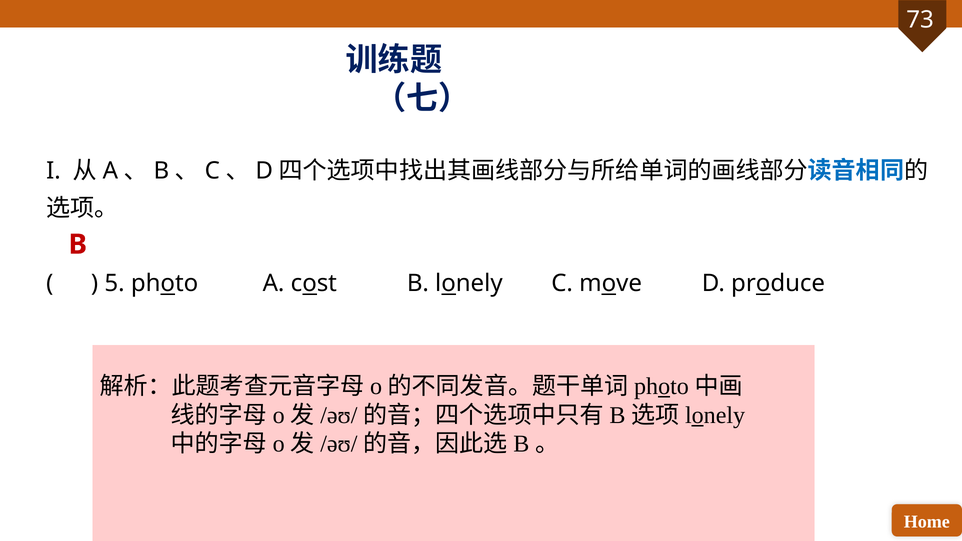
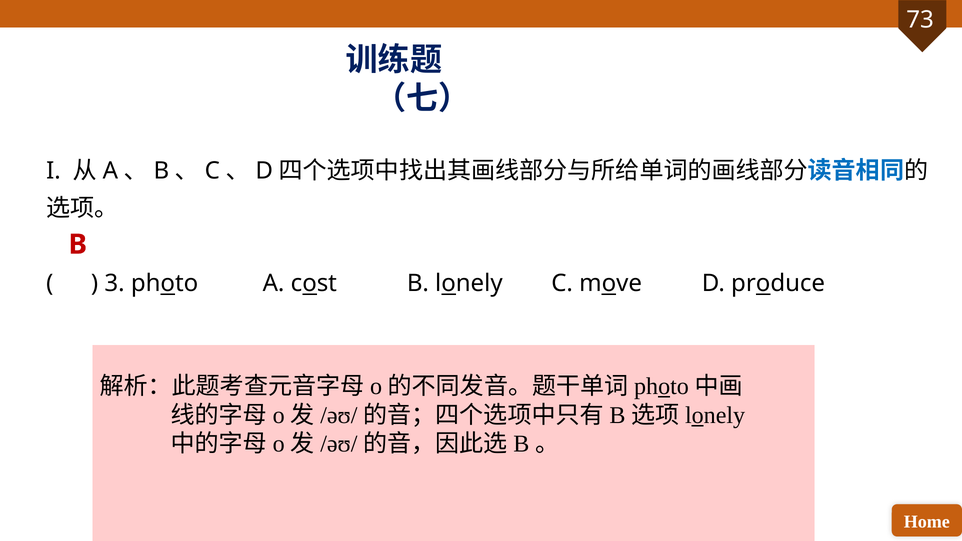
5: 5 -> 3
